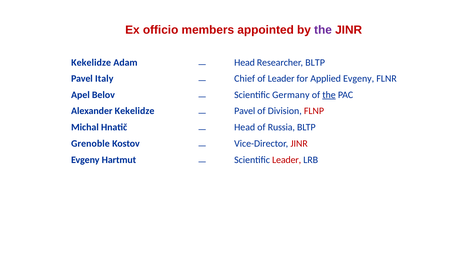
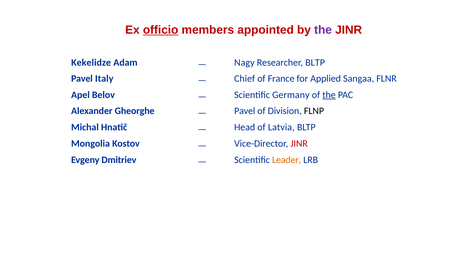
officio underline: none -> present
Head at (245, 63): Head -> Nagy
of Leader: Leader -> France
Applied Evgeny: Evgeny -> Sangaa
Alexander Kekelidze: Kekelidze -> Gheorghe
FLNP colour: red -> black
Russia: Russia -> Latvia
Grenoble: Grenoble -> Mongolia
Hartmut: Hartmut -> Dmitriev
Leader at (287, 160) colour: red -> orange
